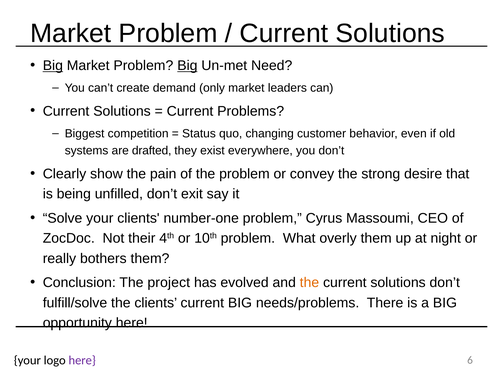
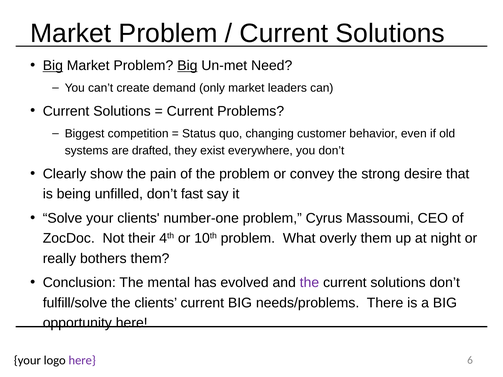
exit: exit -> fast
project: project -> mental
the at (309, 283) colour: orange -> purple
